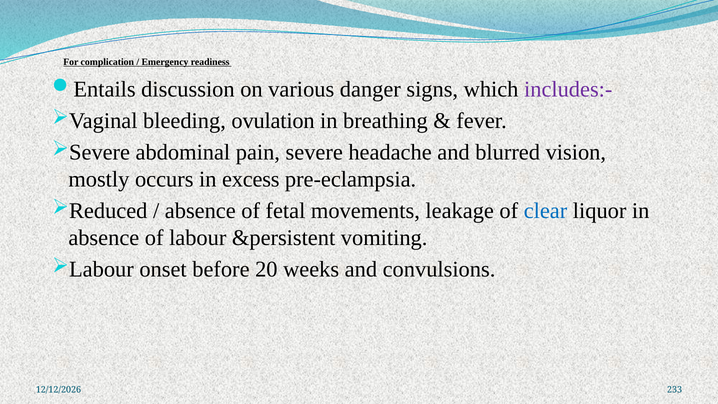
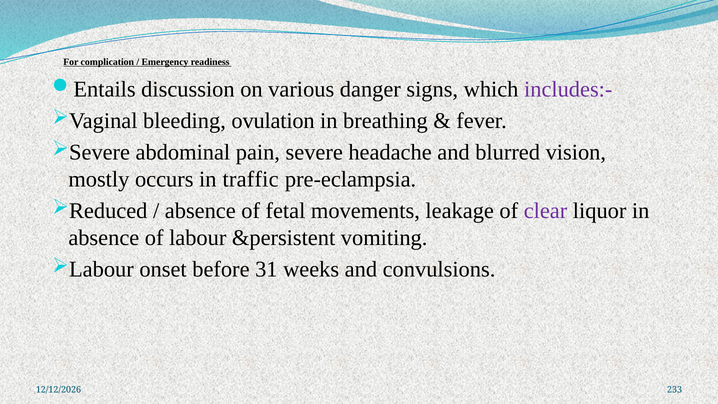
excess: excess -> traffic
clear colour: blue -> purple
20: 20 -> 31
